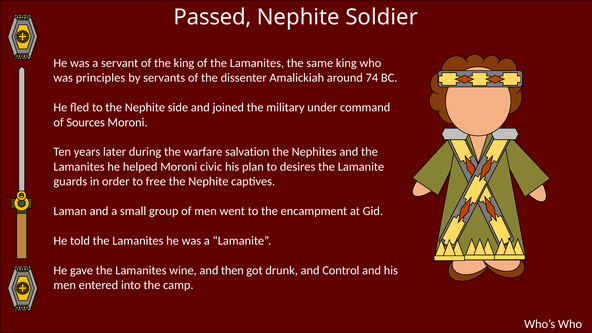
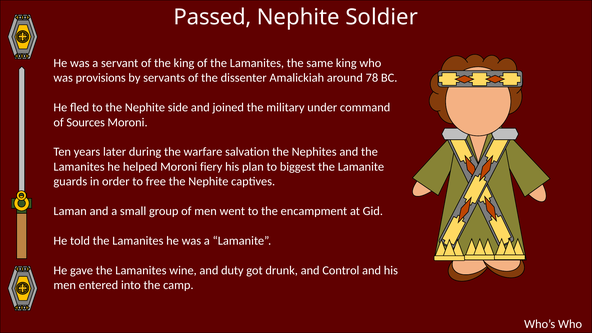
principles: principles -> provisions
74: 74 -> 78
civic: civic -> fiery
desires: desires -> biggest
then: then -> duty
